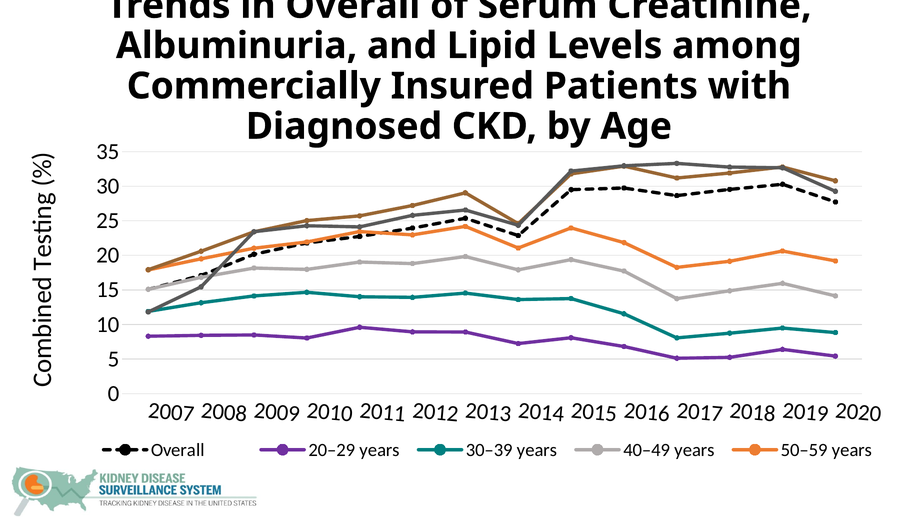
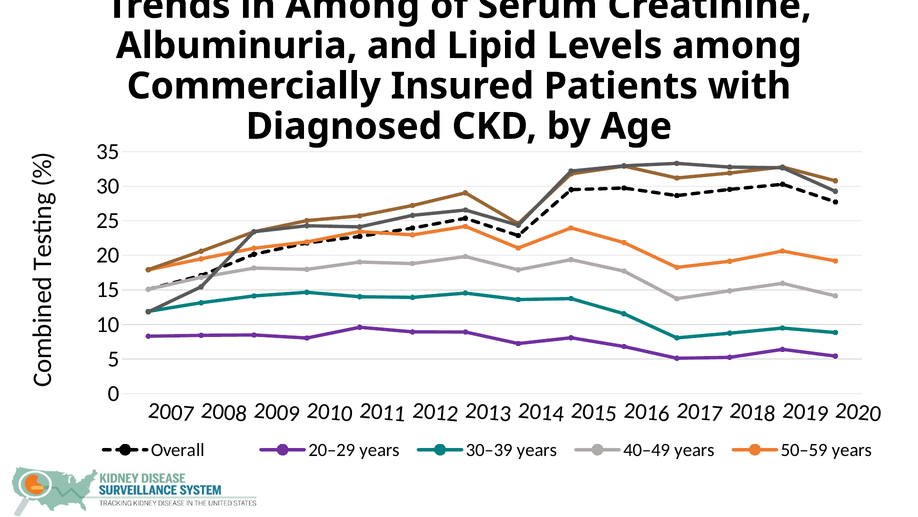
in Overall: Overall -> Among
